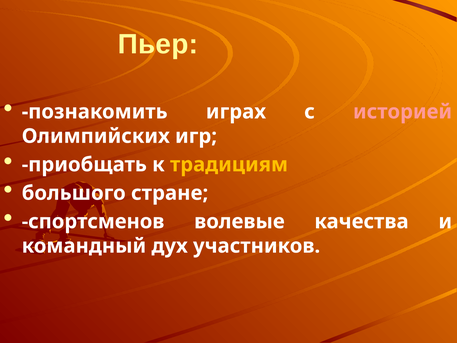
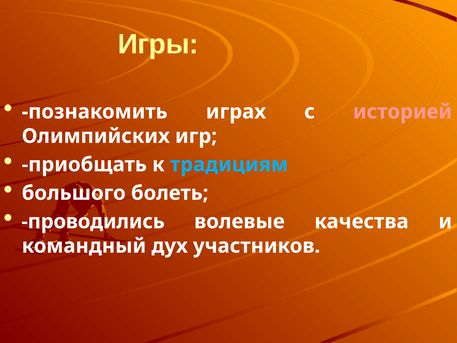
Пьер: Пьер -> Игры
традициям colour: yellow -> light blue
стране: стране -> болеть
спортсменов: спортсменов -> проводились
